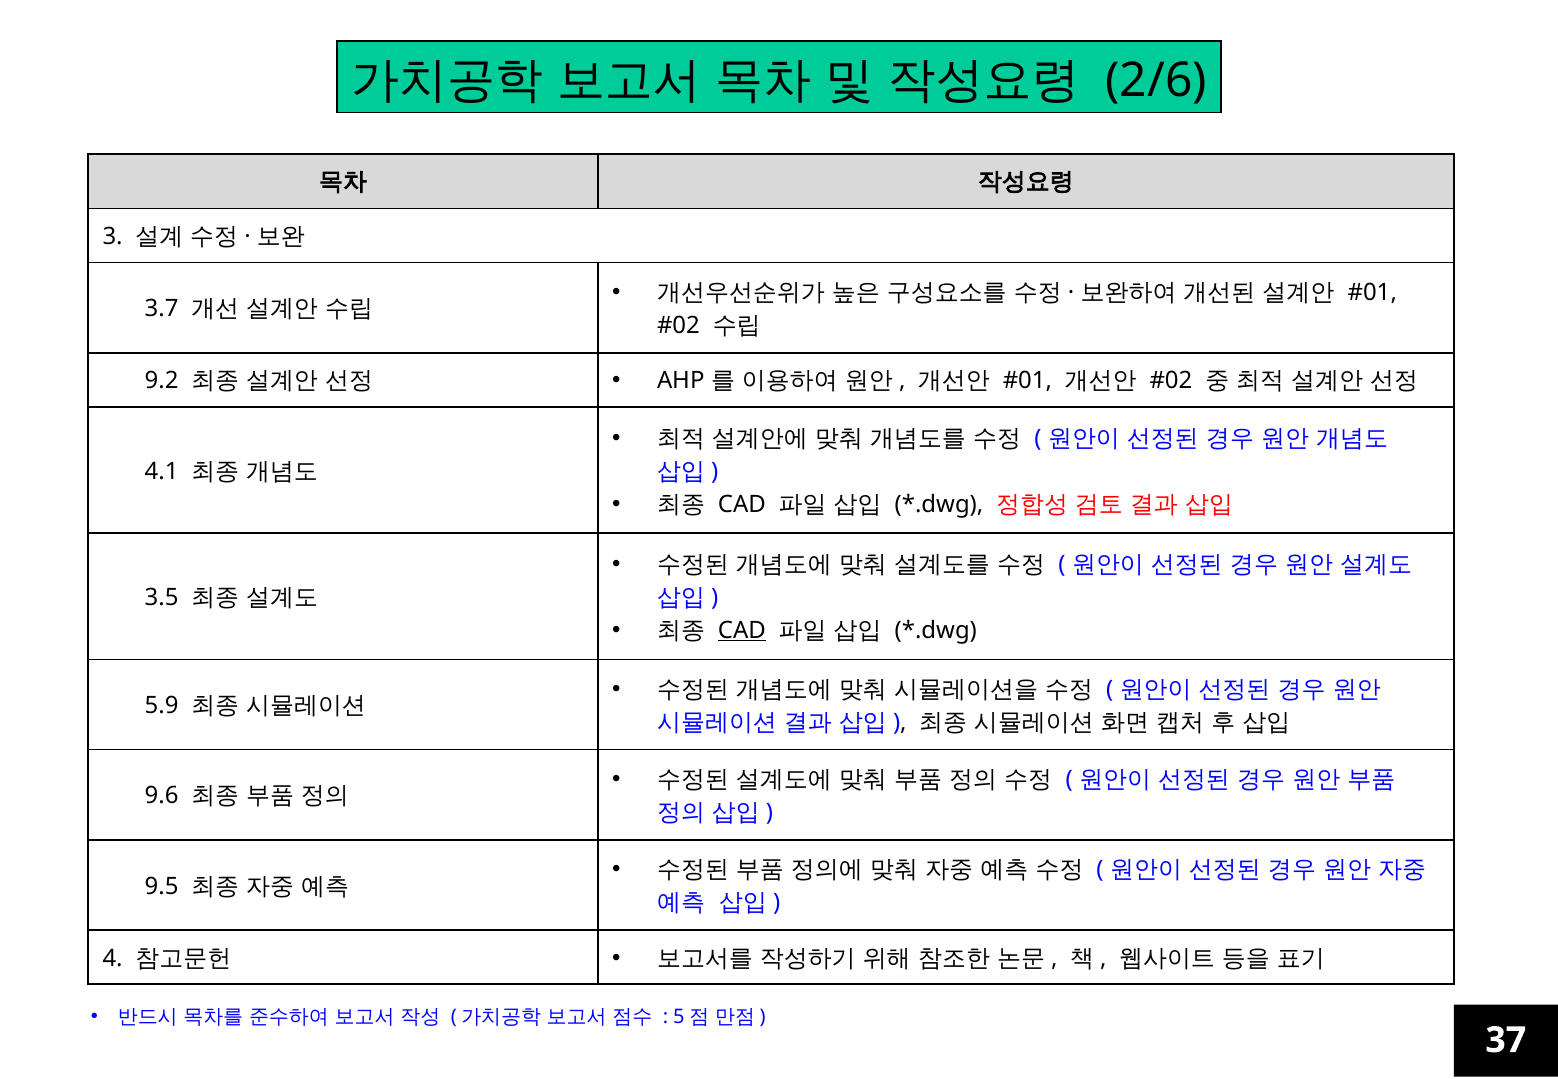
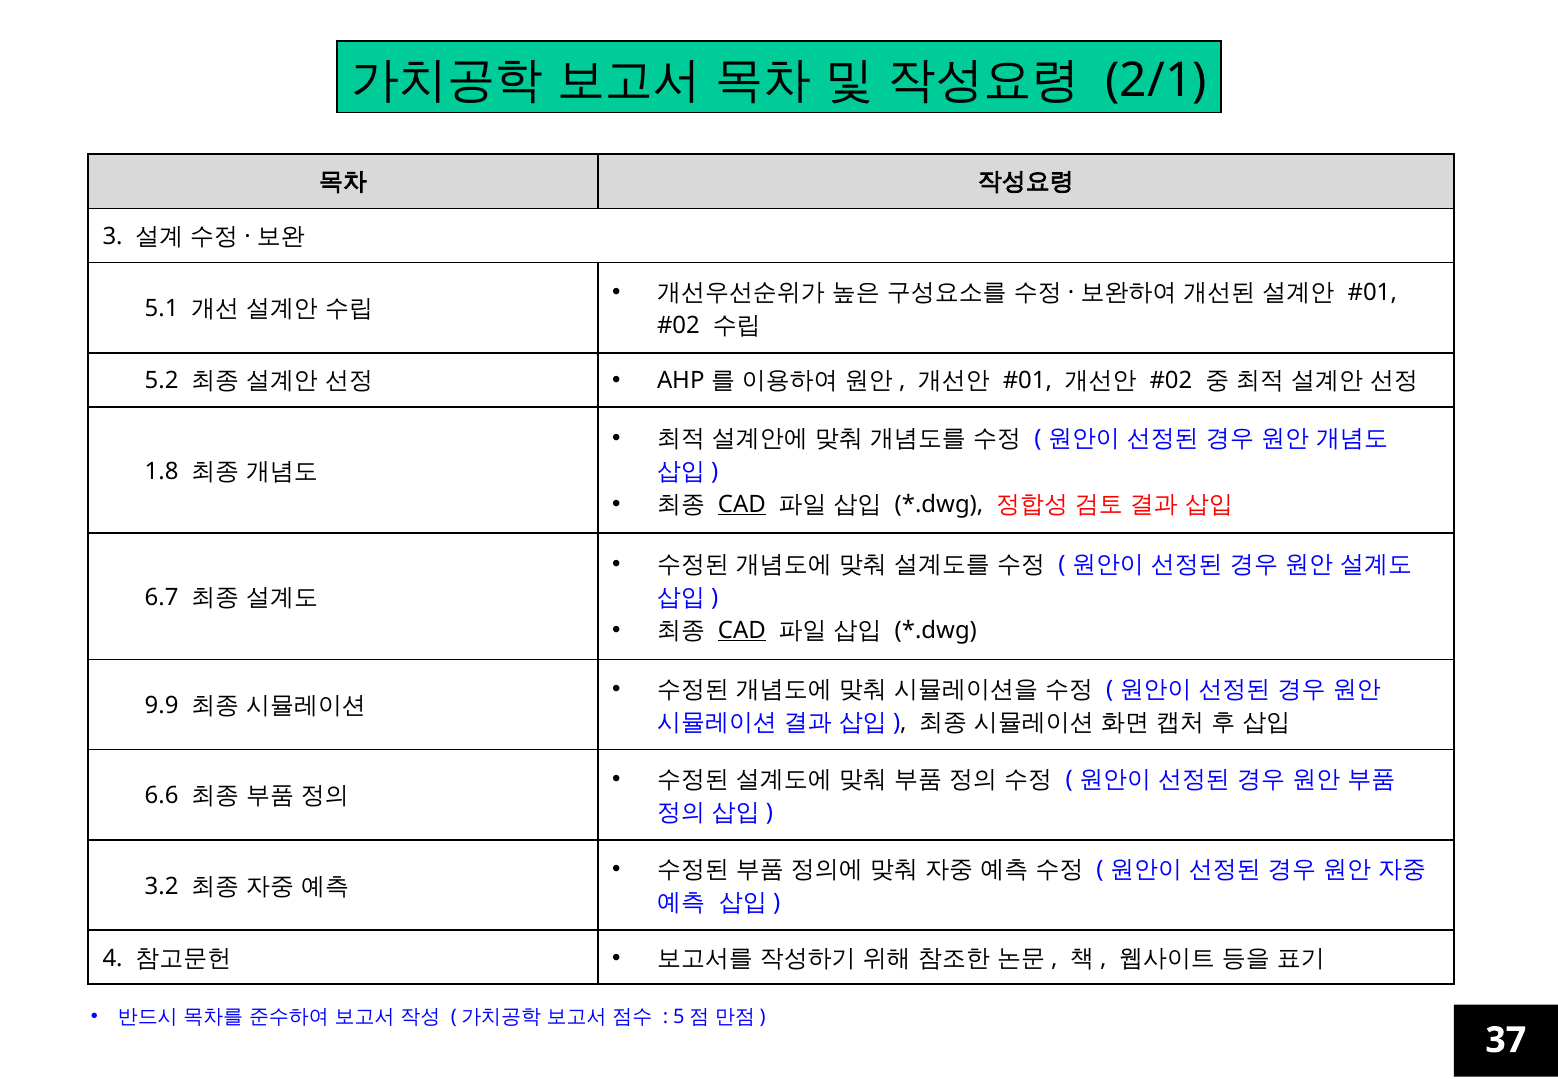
2/6: 2/6 -> 2/1
3.7: 3.7 -> 5.1
9.2: 9.2 -> 5.2
4.1: 4.1 -> 1.8
CAD at (742, 504) underline: none -> present
3.5: 3.5 -> 6.7
5.9: 5.9 -> 9.9
9.6: 9.6 -> 6.6
9.5: 9.5 -> 3.2
